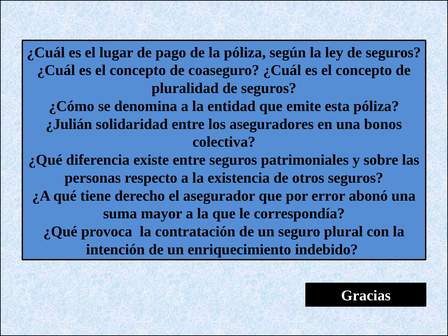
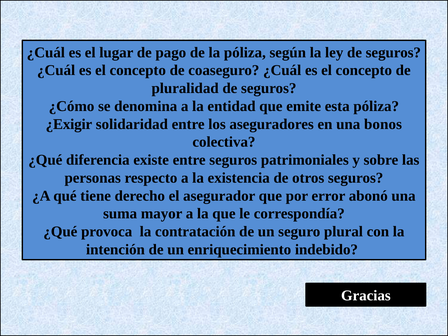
¿Julián: ¿Julián -> ¿Exigir
